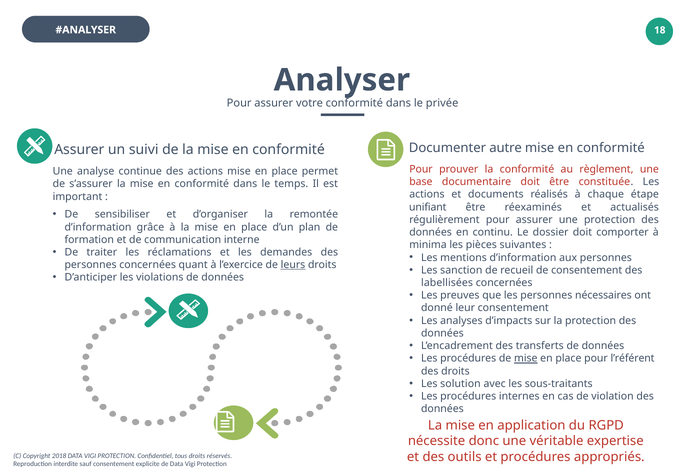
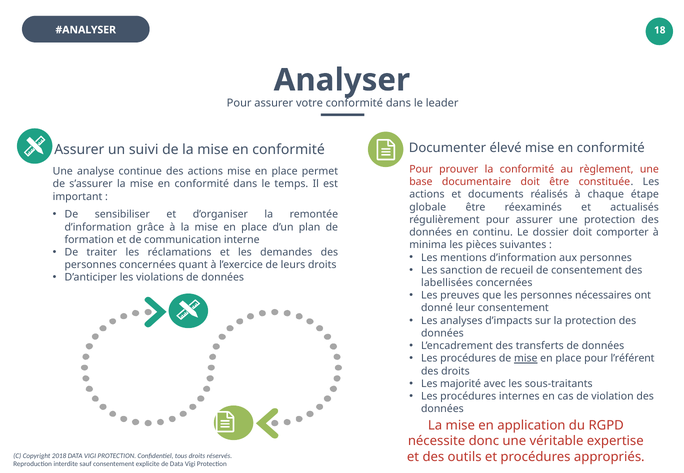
privée: privée -> leader
autre: autre -> élevé
unifiant: unifiant -> globale
leurs underline: present -> none
solution: solution -> majorité
